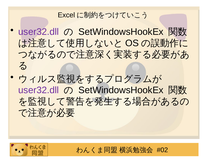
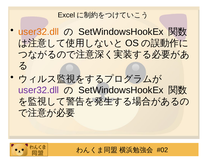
user32.dll at (39, 32) colour: purple -> orange
